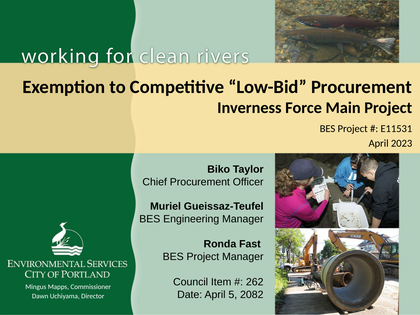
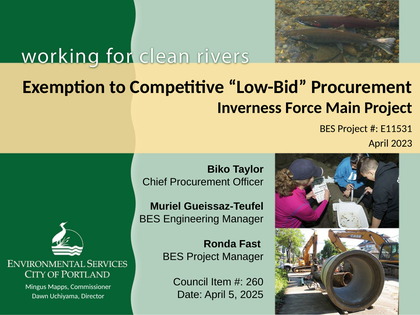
262: 262 -> 260
2082: 2082 -> 2025
